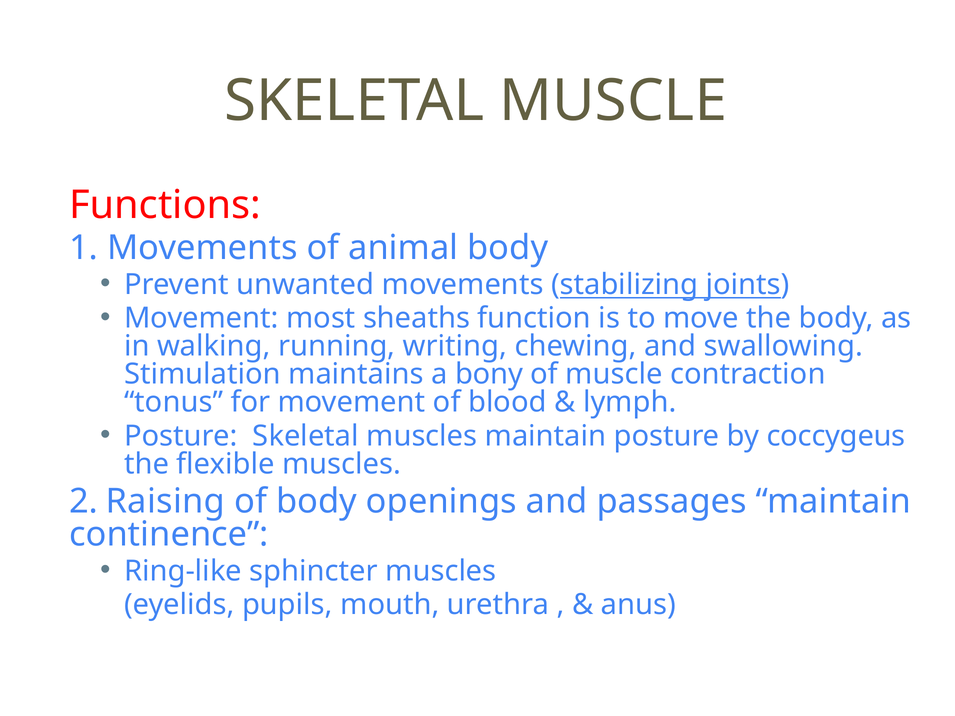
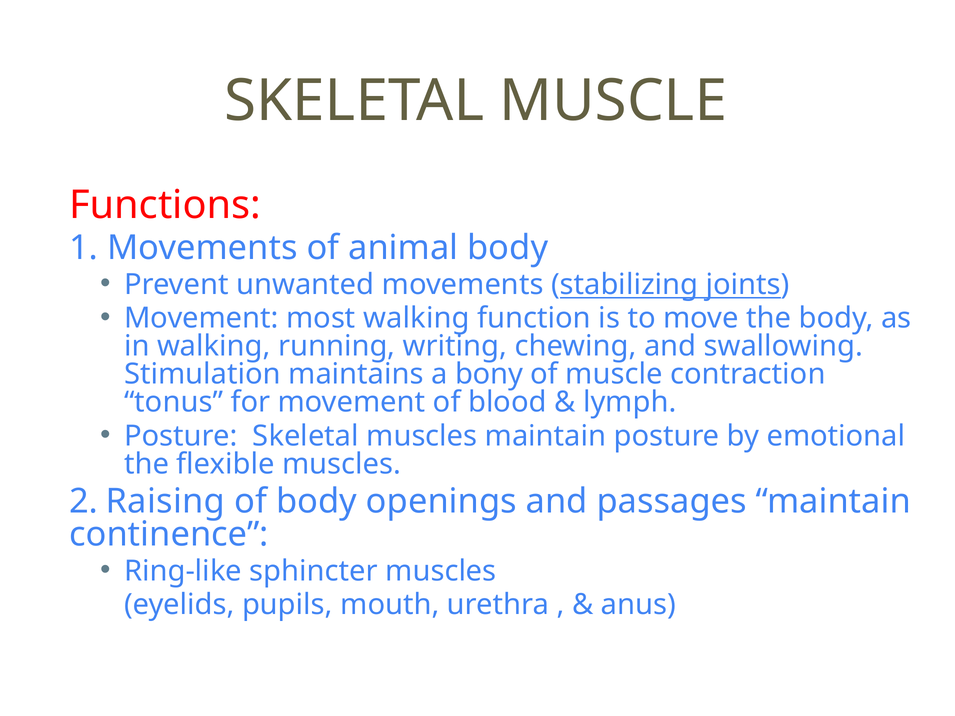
most sheaths: sheaths -> walking
coccygeus: coccygeus -> emotional
